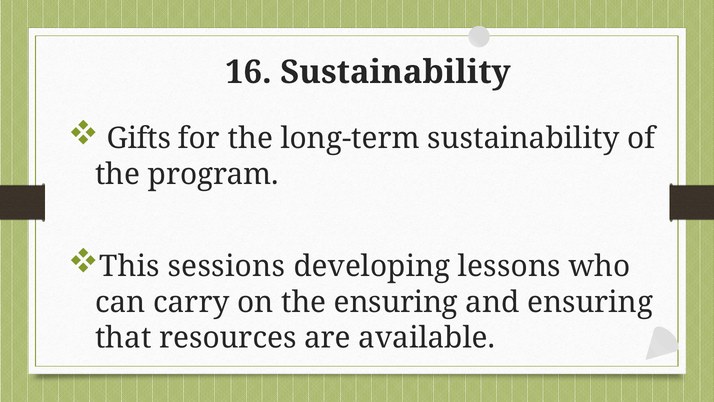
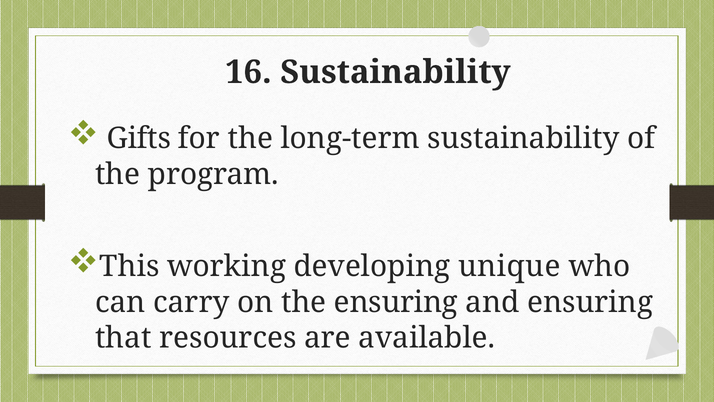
sessions: sessions -> working
lessons: lessons -> unique
